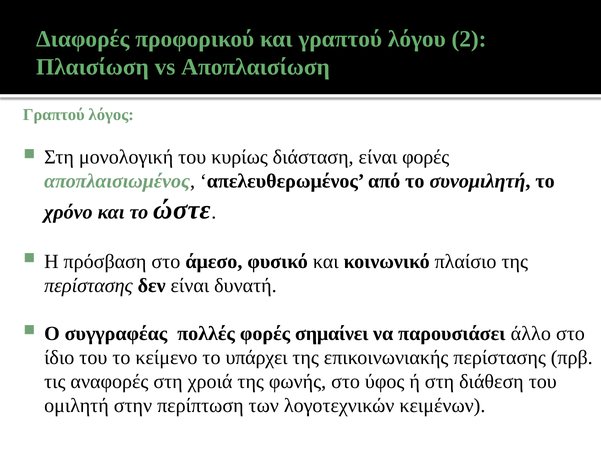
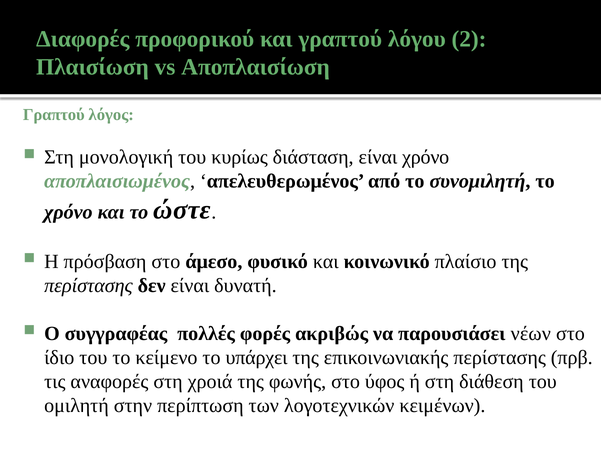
είναι φορές: φορές -> χρόνο
σημαίνει: σημαίνει -> ακριβώς
άλλο: άλλο -> νέων
